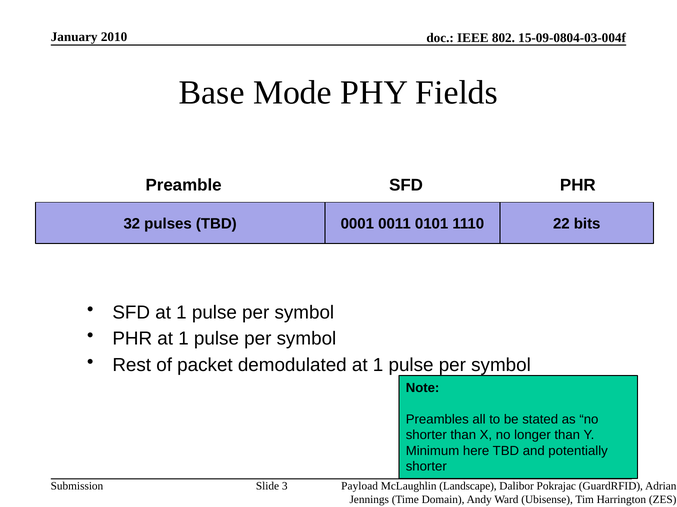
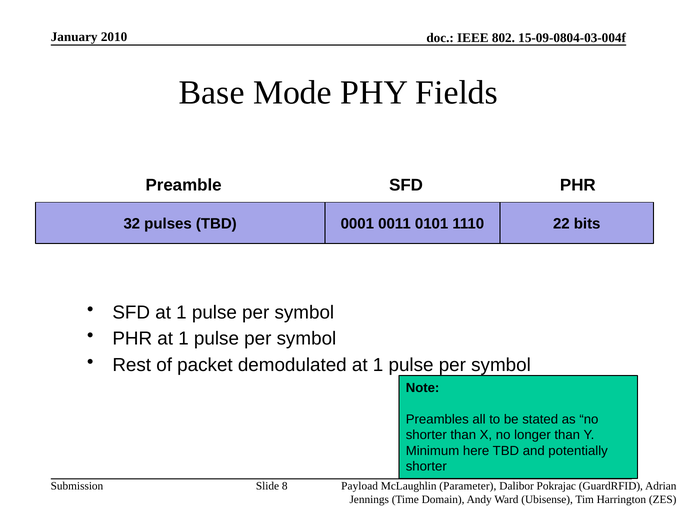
Landscape: Landscape -> Parameter
3: 3 -> 8
